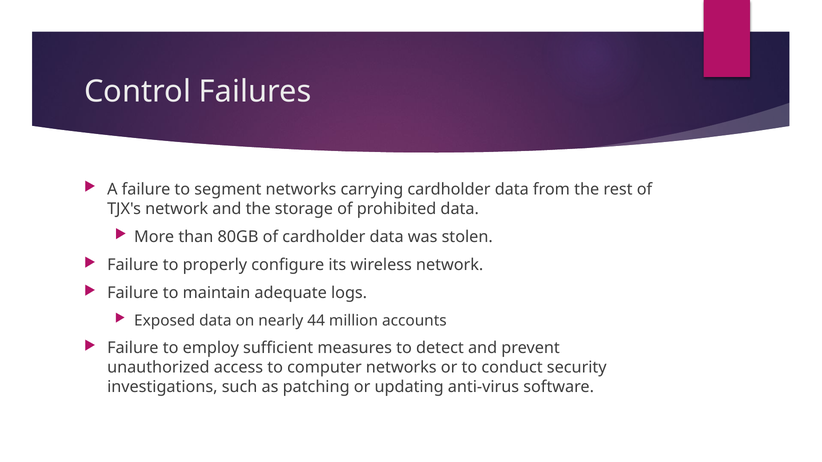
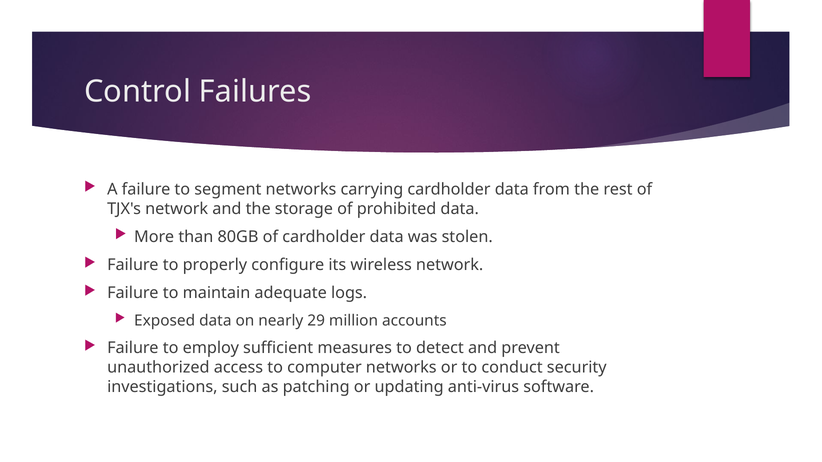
44: 44 -> 29
